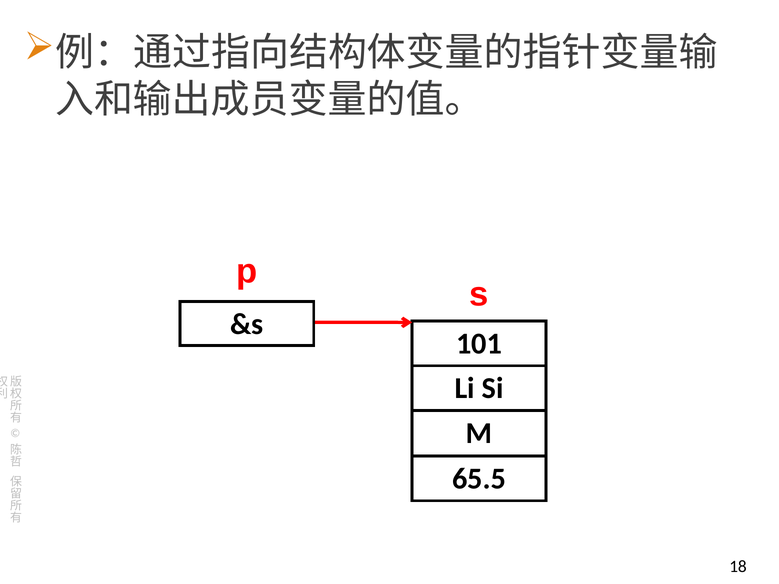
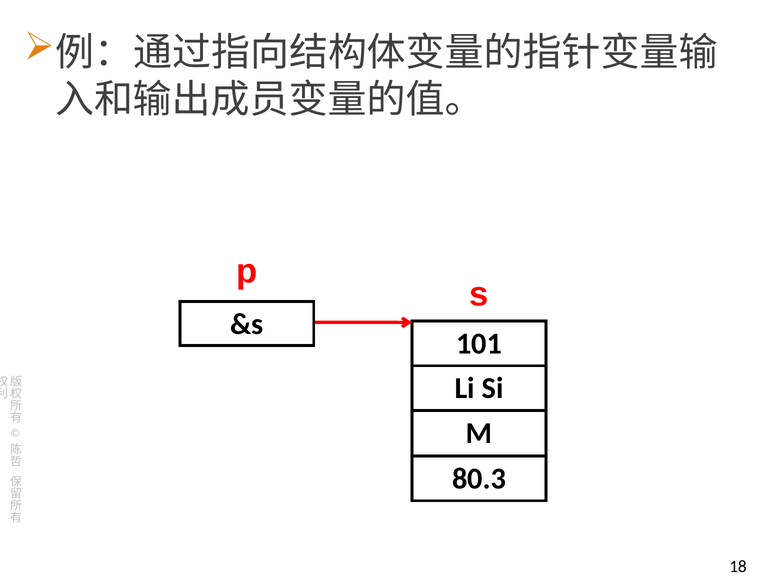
65.5: 65.5 -> 80.3
